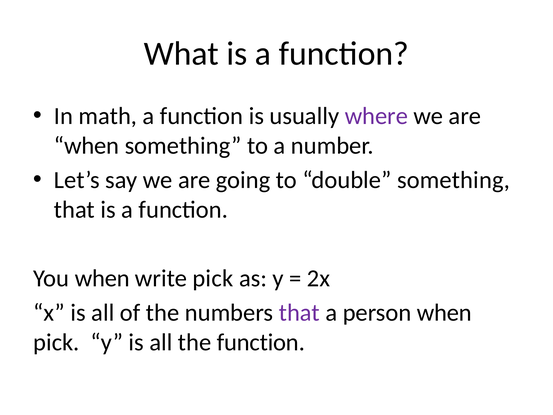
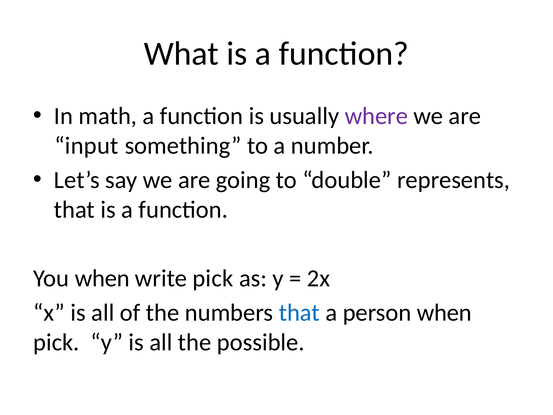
when at (87, 146): when -> input
double something: something -> represents
that at (299, 313) colour: purple -> blue
the function: function -> possible
